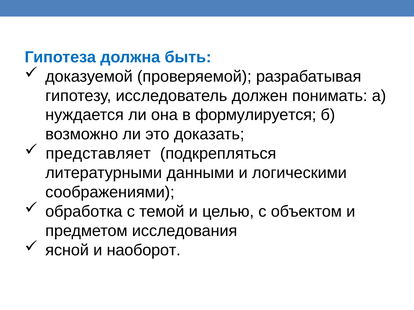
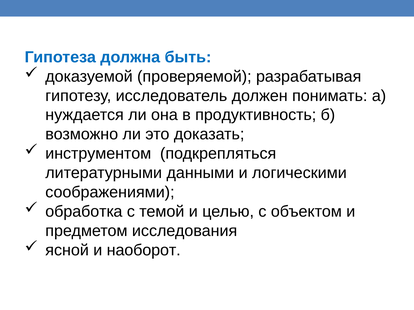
формулируется: формулируется -> продуктивность
представляет: представляет -> инструментом
